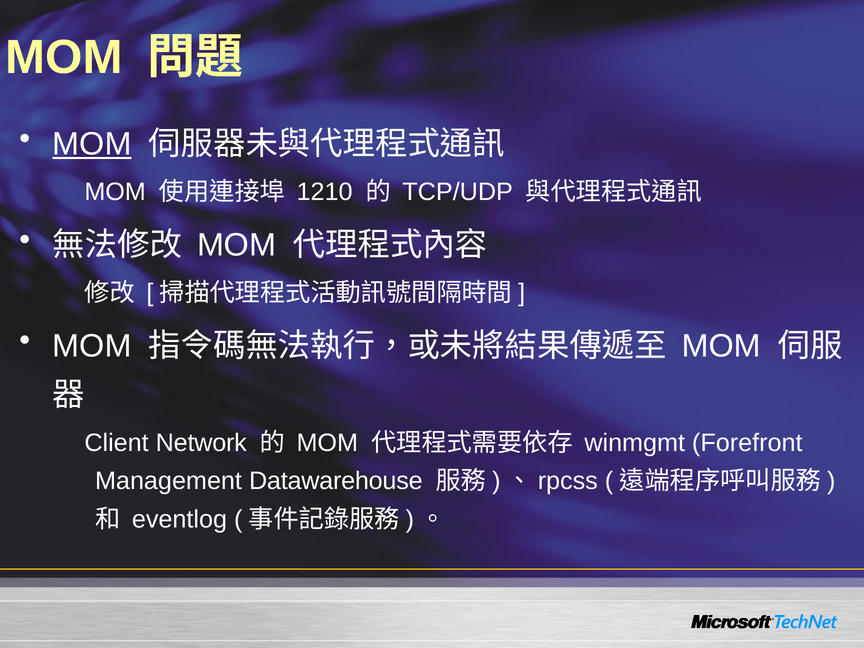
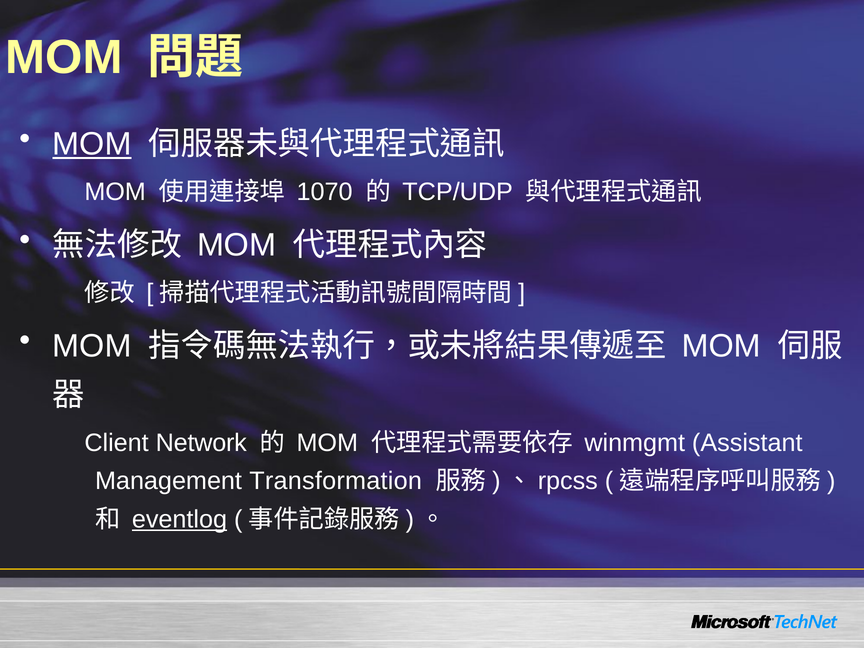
1210: 1210 -> 1070
Forefront: Forefront -> Assistant
Datawarehouse: Datawarehouse -> Transformation
eventlog underline: none -> present
